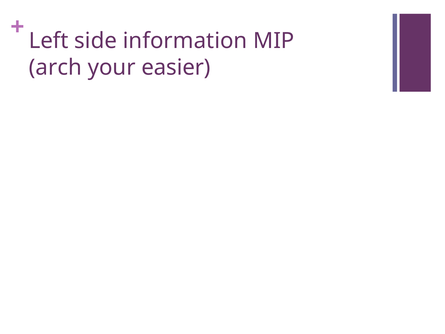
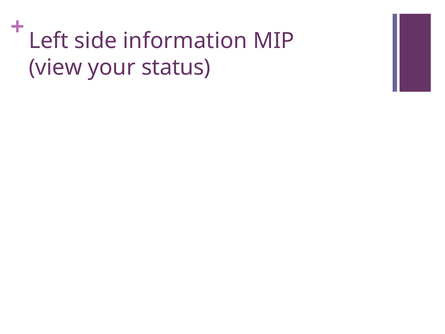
arch: arch -> view
easier: easier -> status
